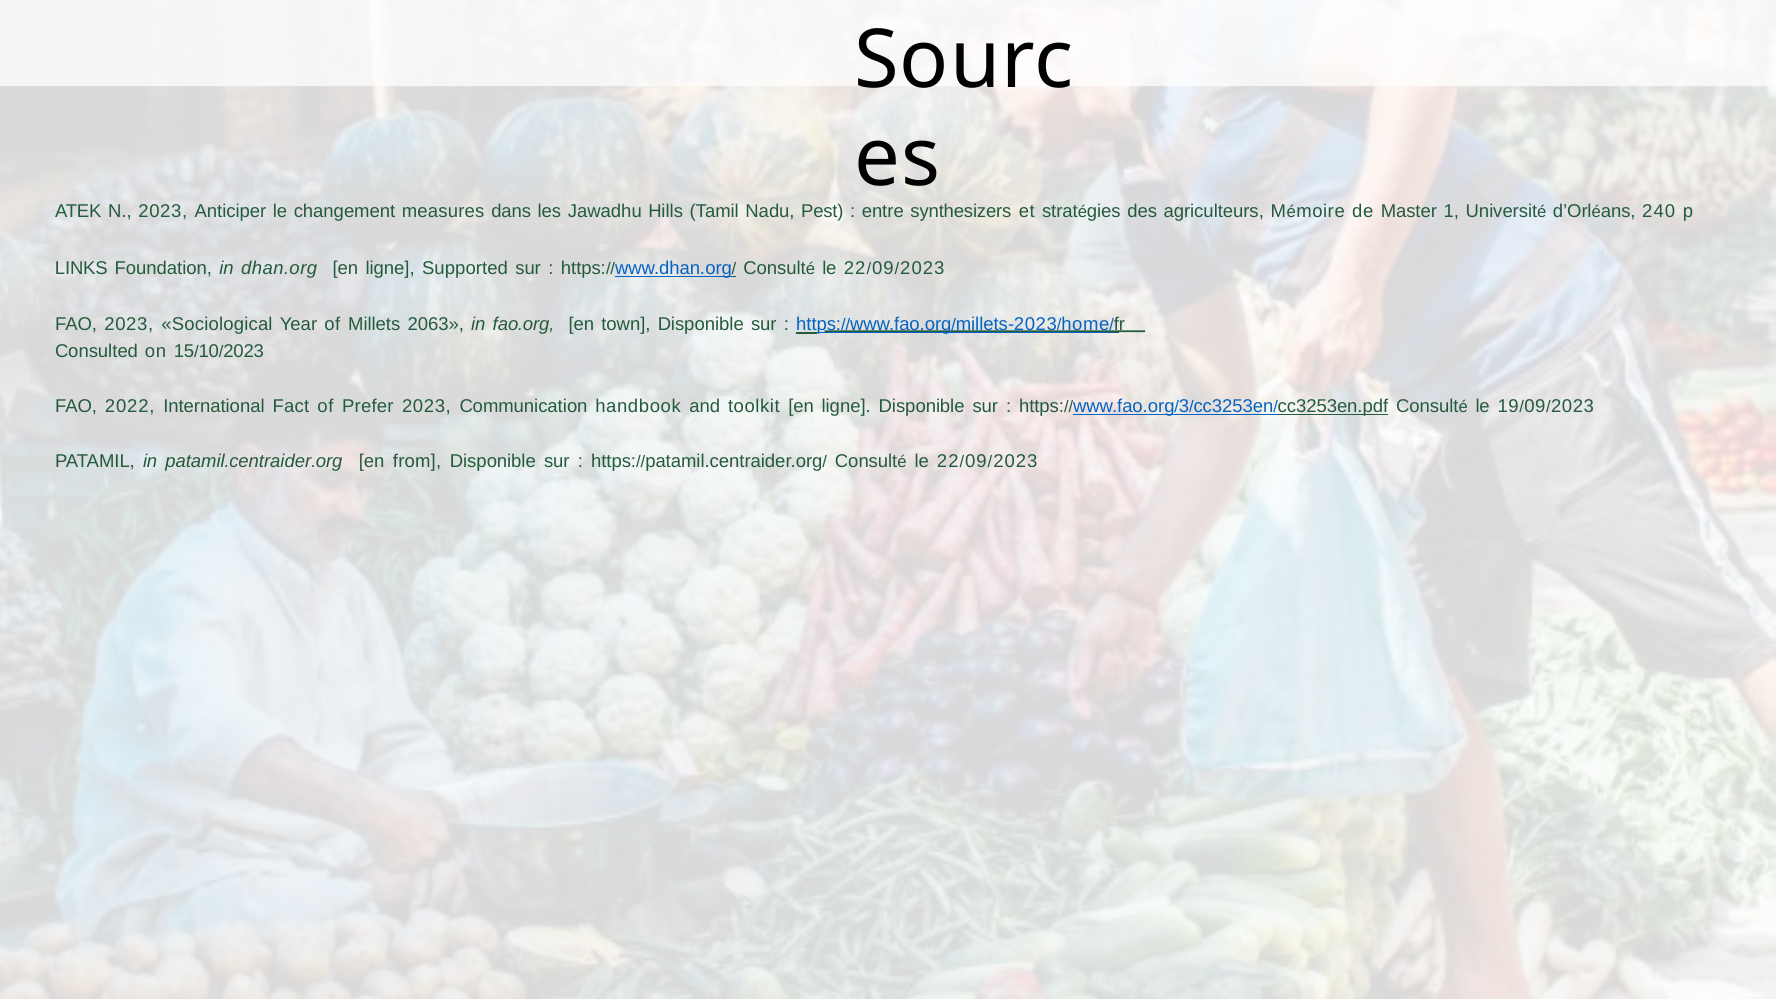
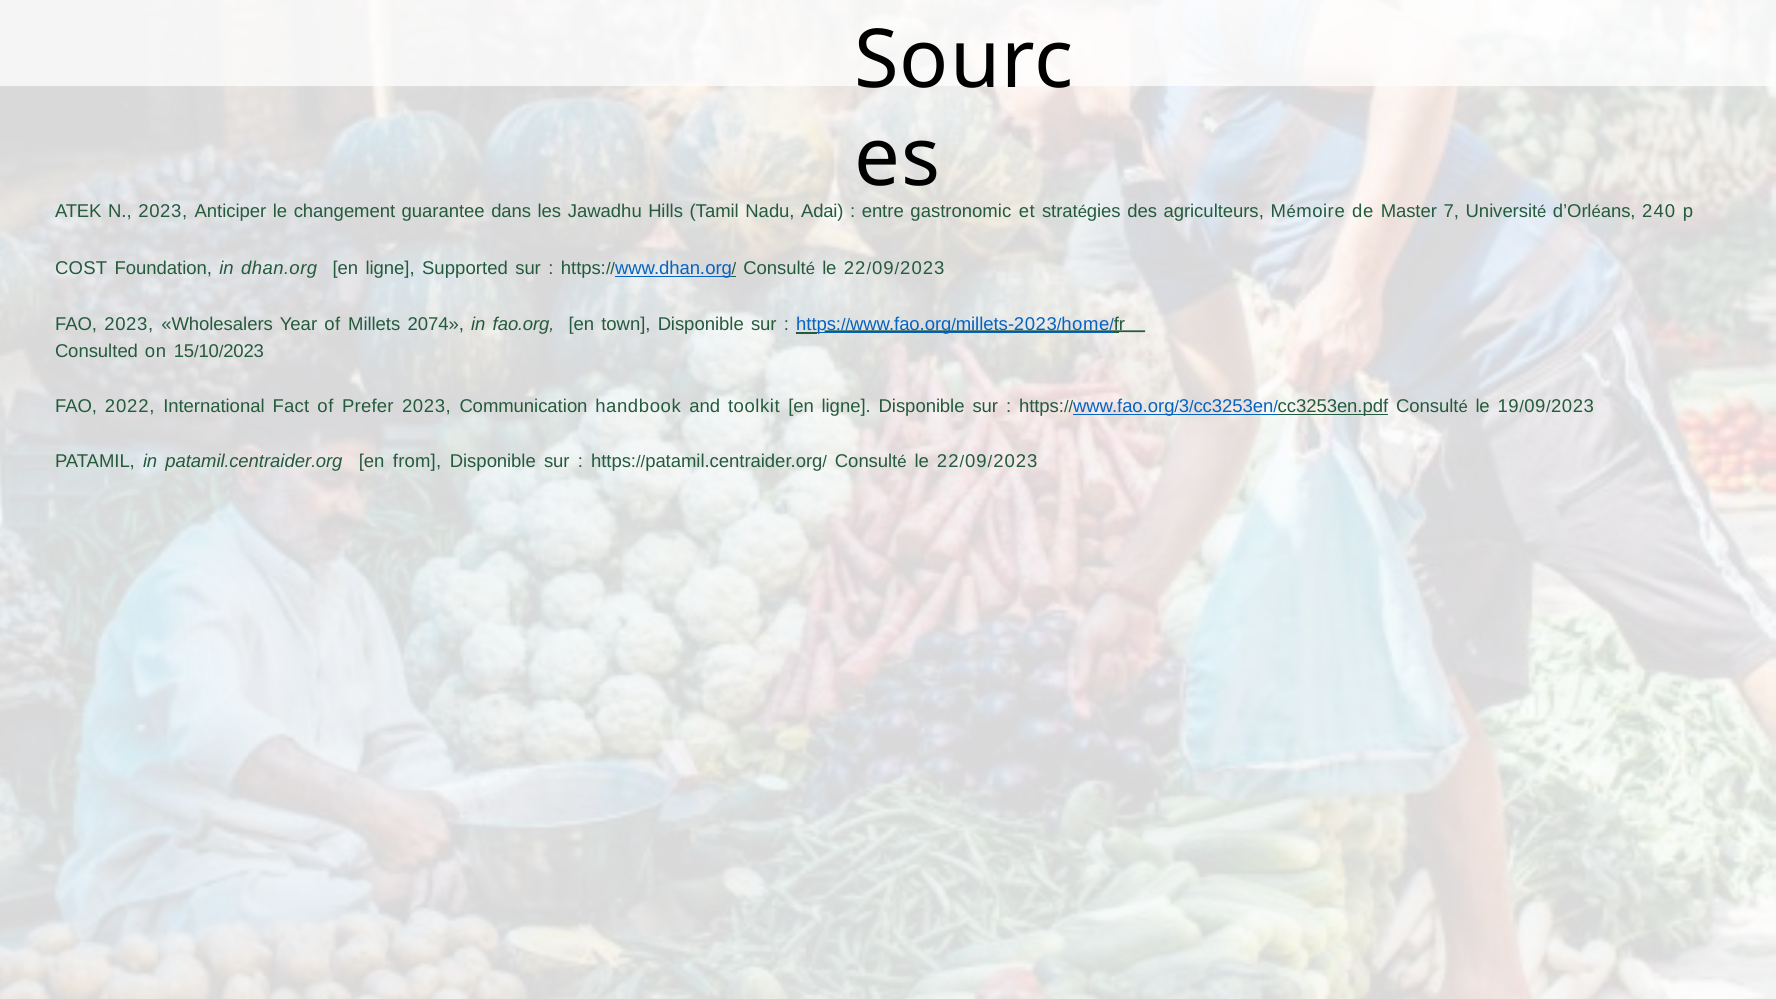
measures: measures -> guarantee
Pest: Pest -> Adai
synthesizers: synthesizers -> gastronomic
1: 1 -> 7
LINKS: LINKS -> COST
Sociological: Sociological -> Wholesalers
2063: 2063 -> 2074
